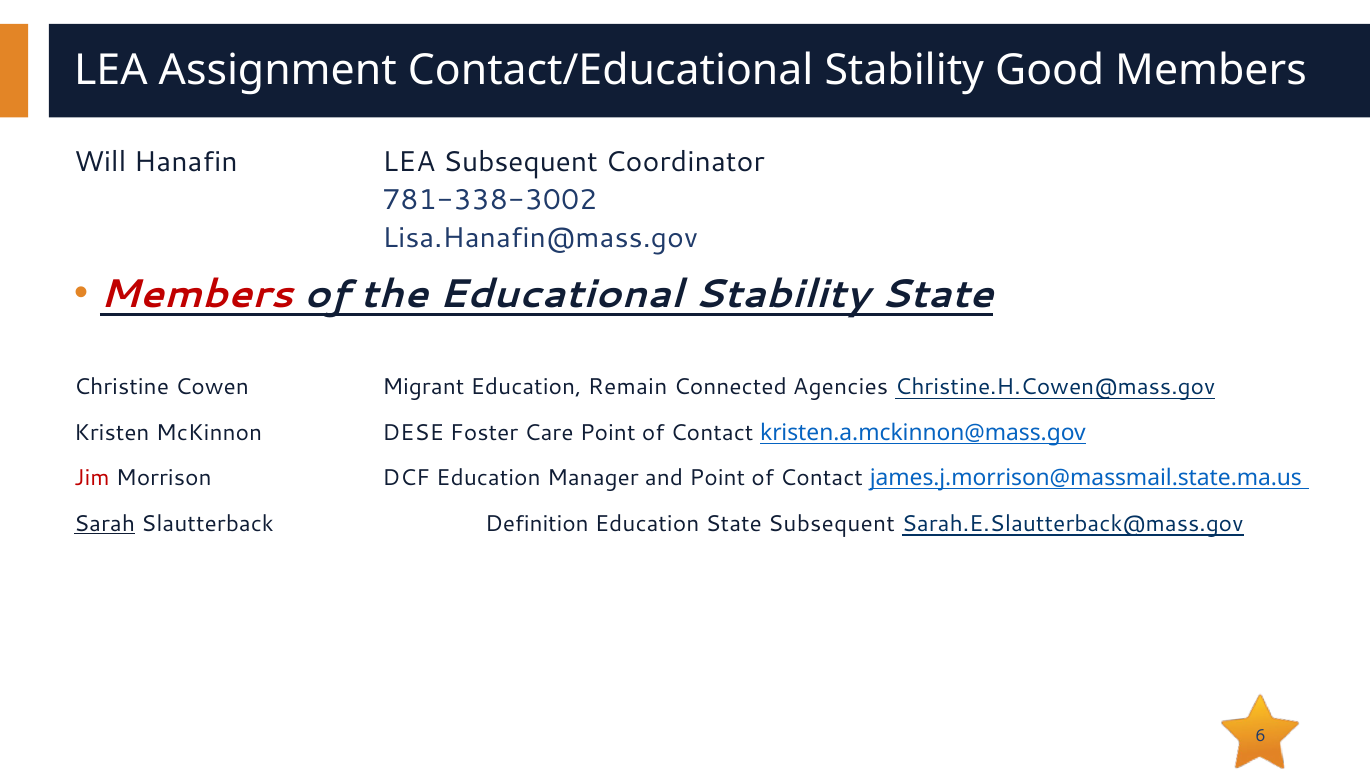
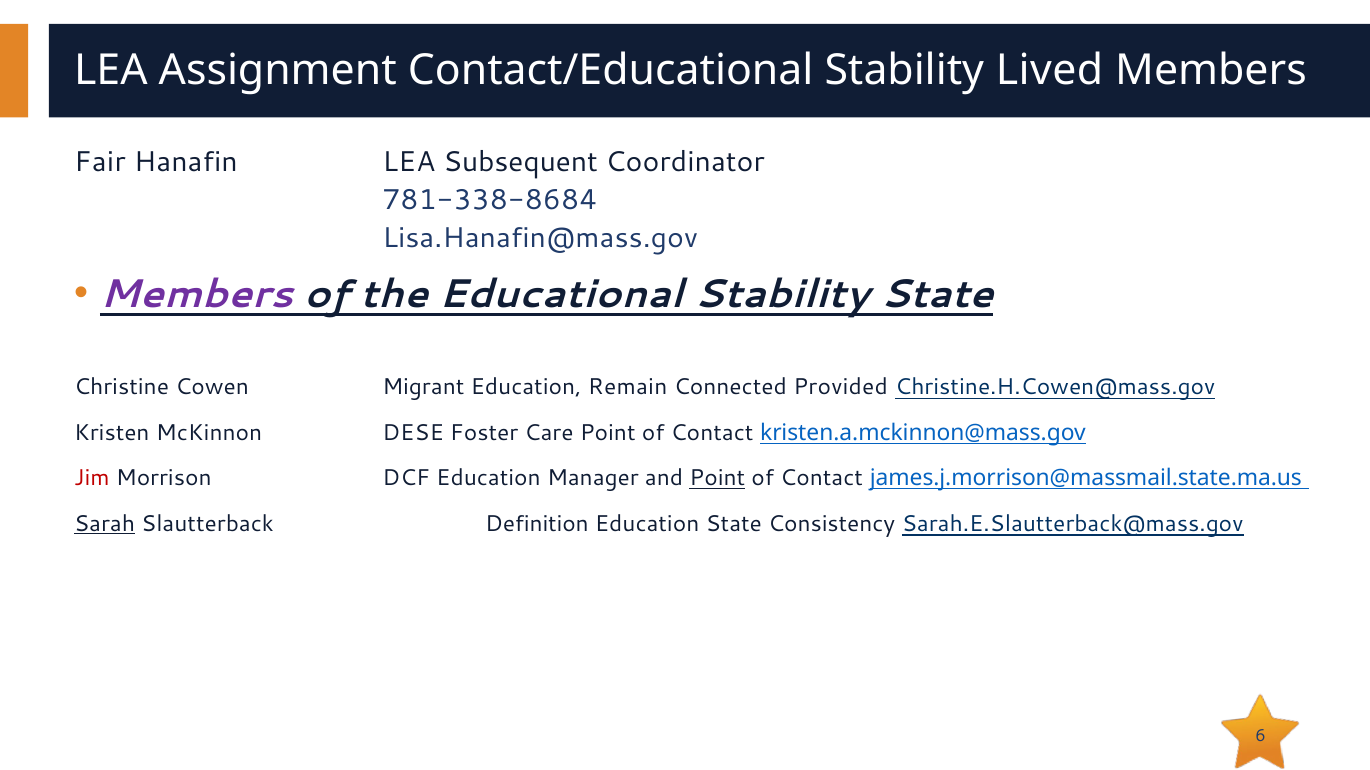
Good: Good -> Lived
Will: Will -> Fair
781-338-3002: 781-338-3002 -> 781-338-8684
Members at (196, 295) colour: red -> purple
Agencies: Agencies -> Provided
Point at (717, 479) underline: none -> present
State Subsequent: Subsequent -> Consistency
